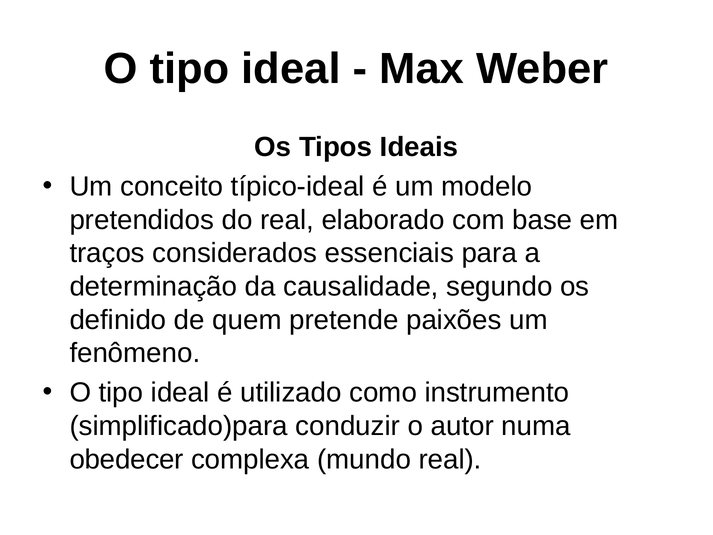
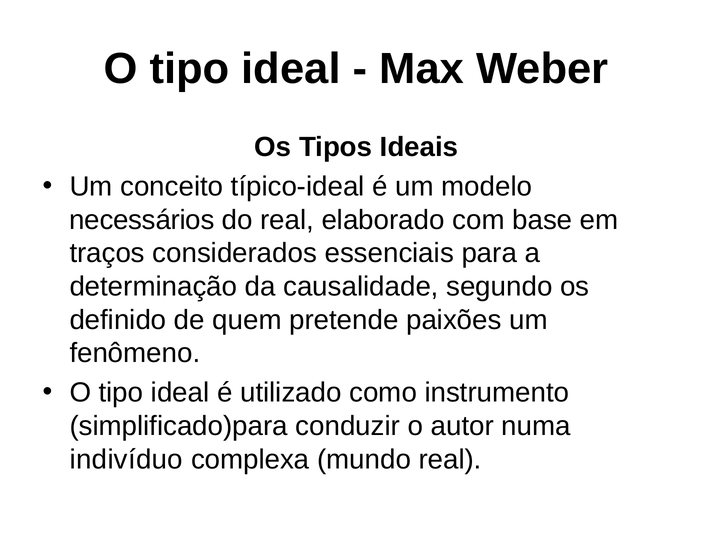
pretendidos: pretendidos -> necessários
obedecer: obedecer -> indivíduo
